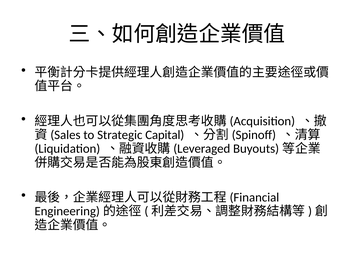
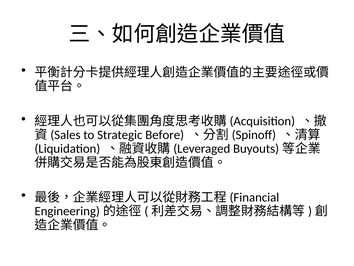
Capital: Capital -> Before
